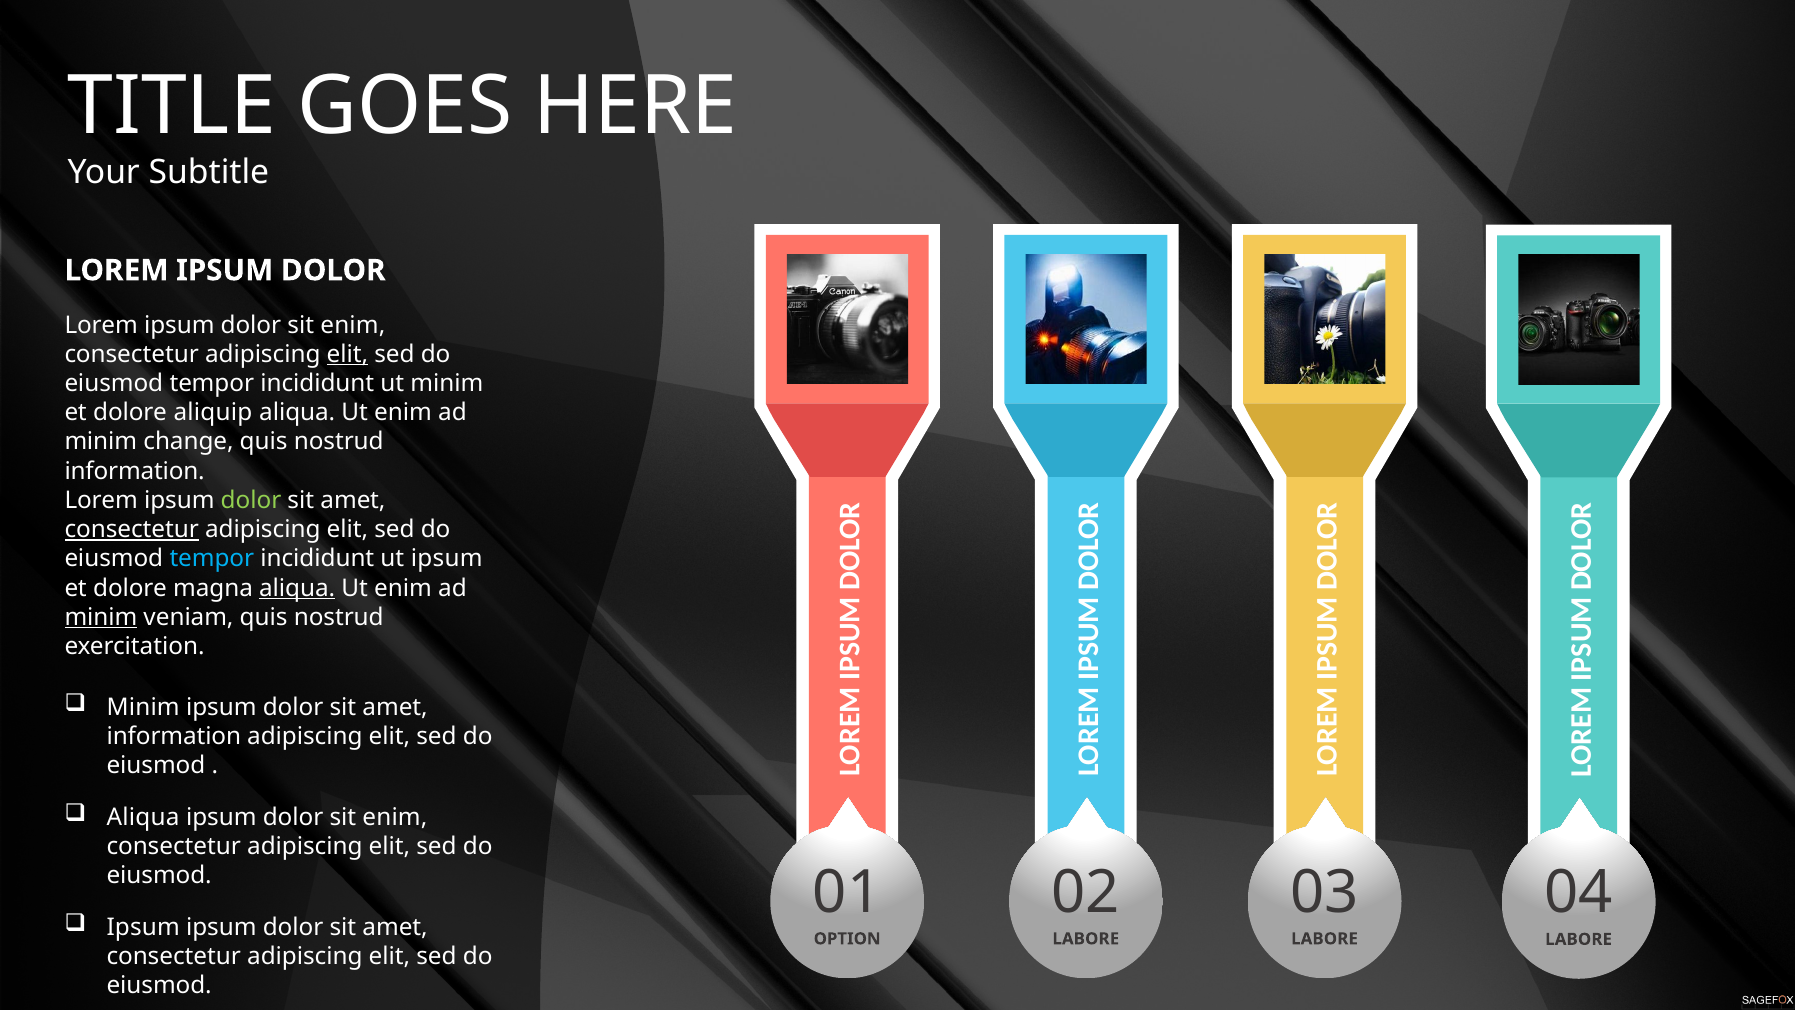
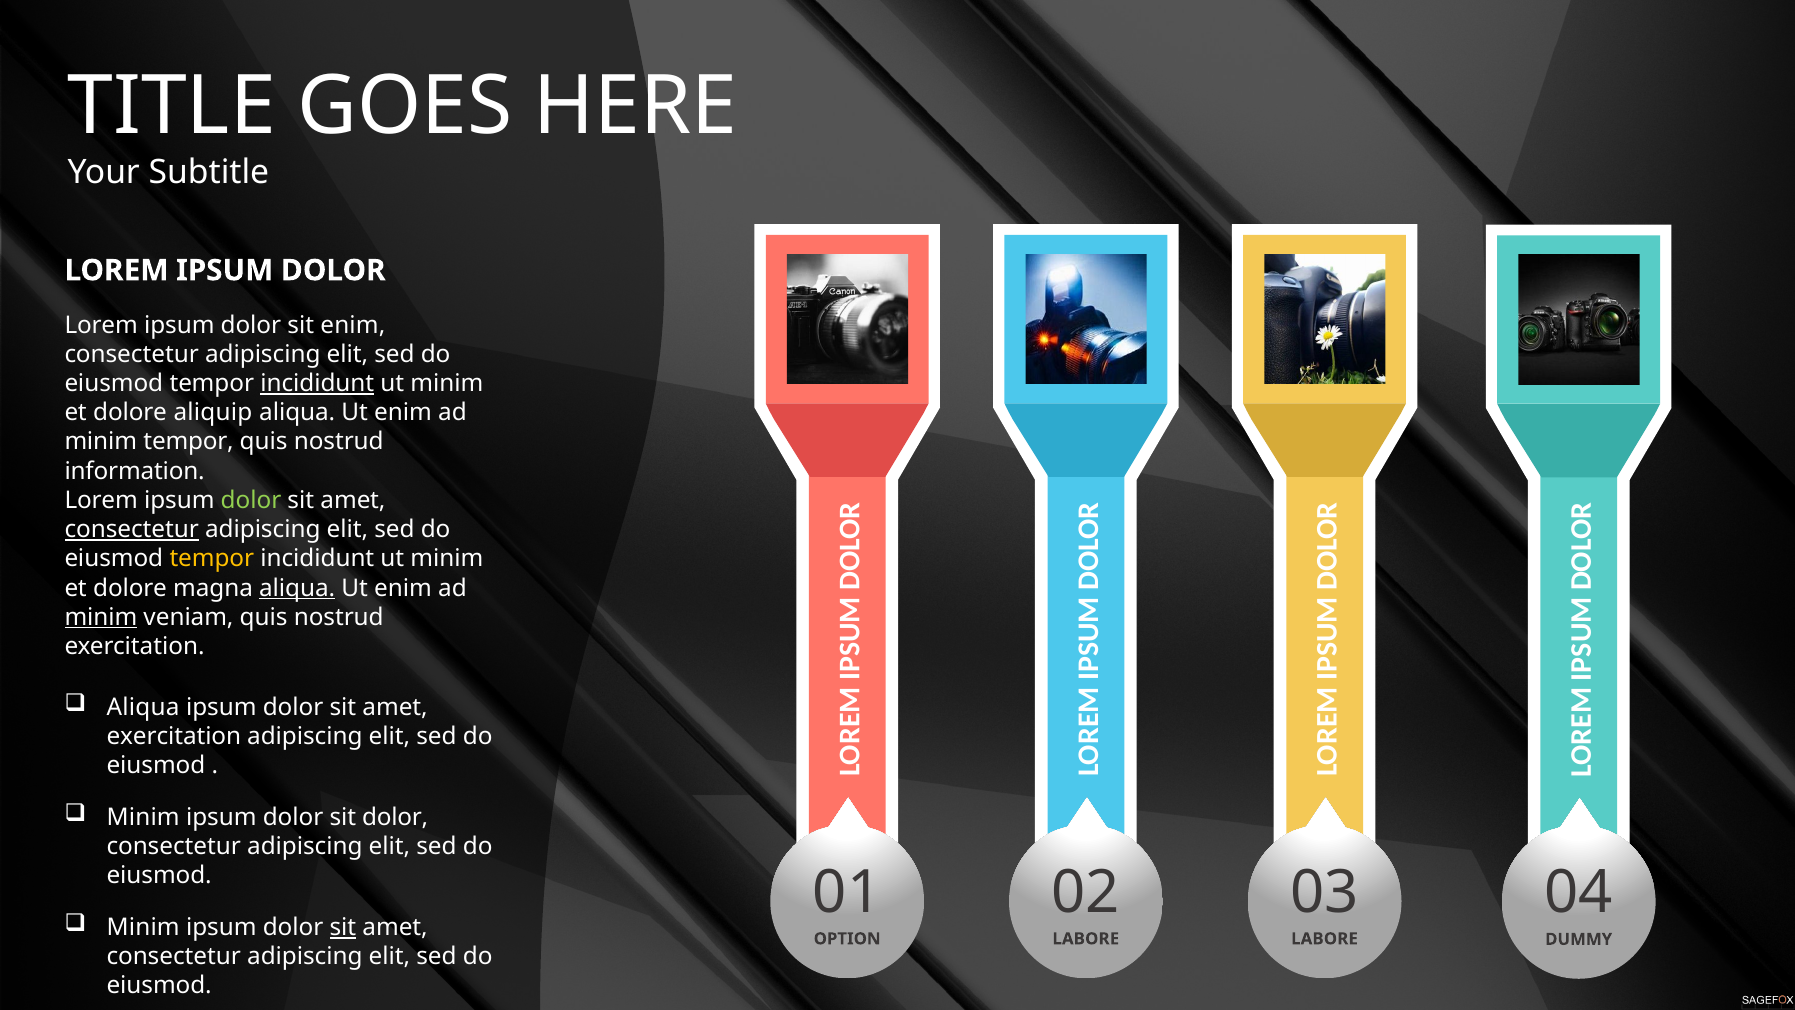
elit at (347, 354) underline: present -> none
incididunt at (317, 383) underline: none -> present
minim change: change -> tempor
tempor at (212, 559) colour: light blue -> yellow
ipsum at (447, 559): ipsum -> minim
Minim at (143, 707): Minim -> Aliqua
information at (174, 736): information -> exercitation
Aliqua at (143, 817): Aliqua -> Minim
enim at (395, 817): enim -> dolor
Ipsum at (143, 927): Ipsum -> Minim
sit at (343, 927) underline: none -> present
LABORE at (1579, 939): LABORE -> DUMMY
